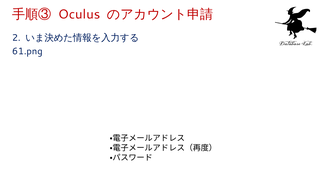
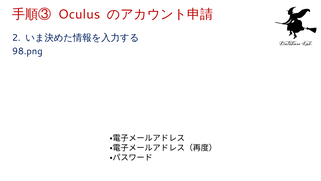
61.png: 61.png -> 98.png
